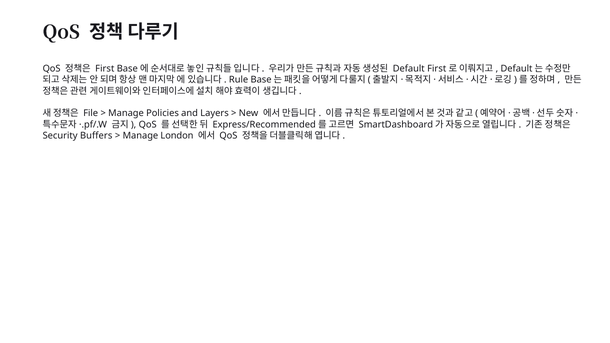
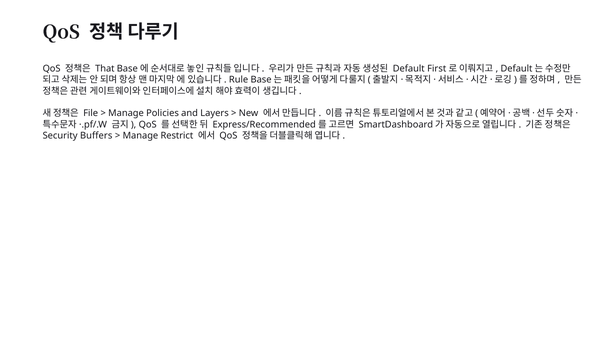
First at (105, 69): First -> That
London: London -> Restrict
